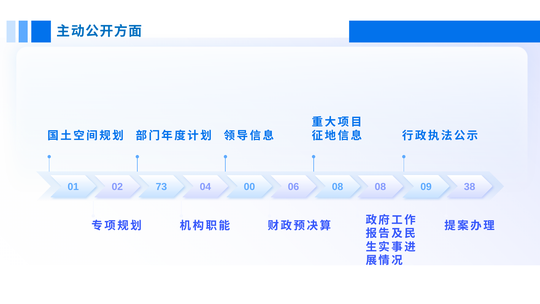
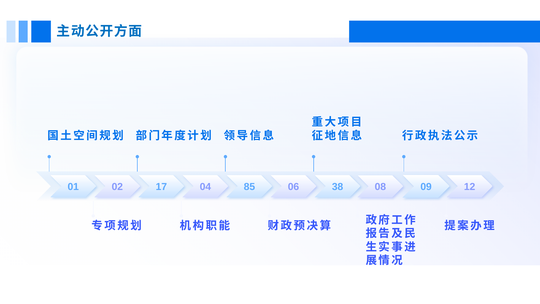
73: 73 -> 17
00: 00 -> 85
06 08: 08 -> 38
38: 38 -> 12
